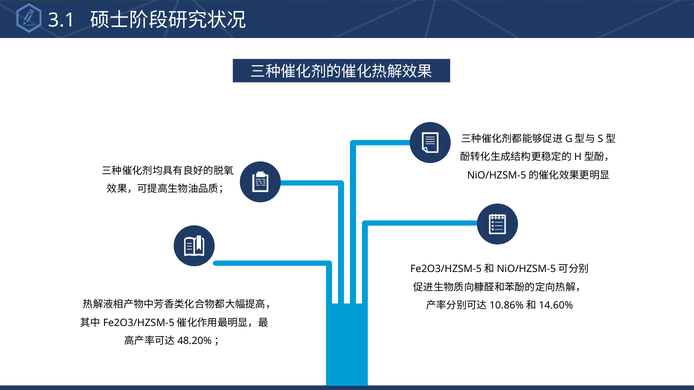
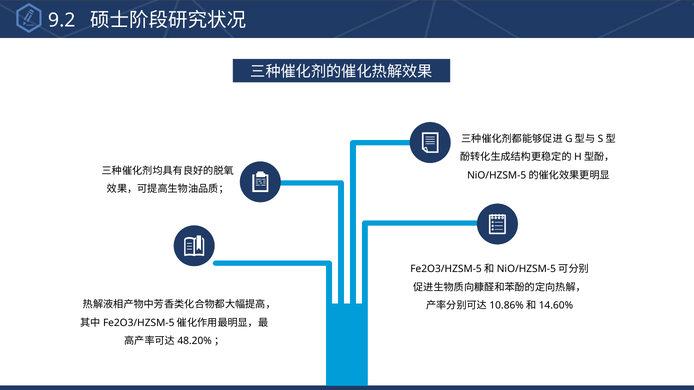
3.1: 3.1 -> 9.2
